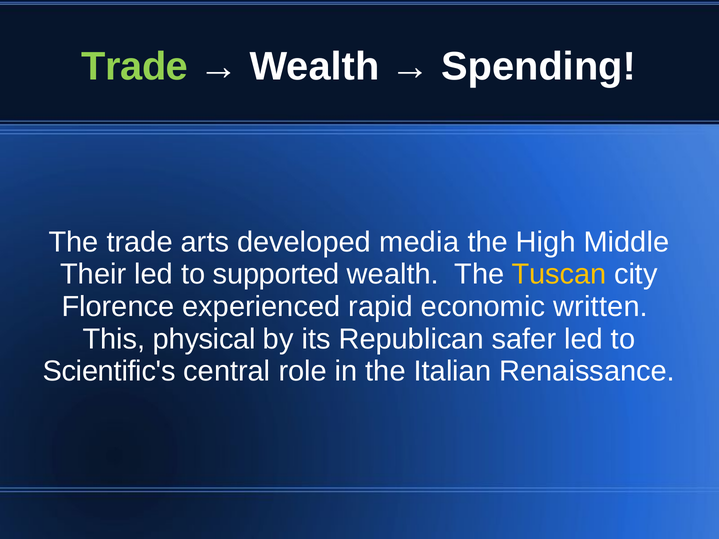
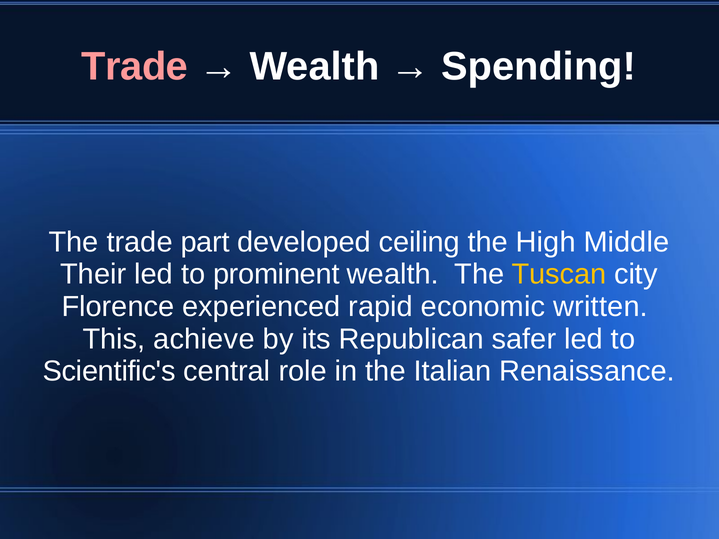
Trade at (135, 66) colour: light green -> pink
arts: arts -> part
media: media -> ceiling
supported: supported -> prominent
physical: physical -> achieve
